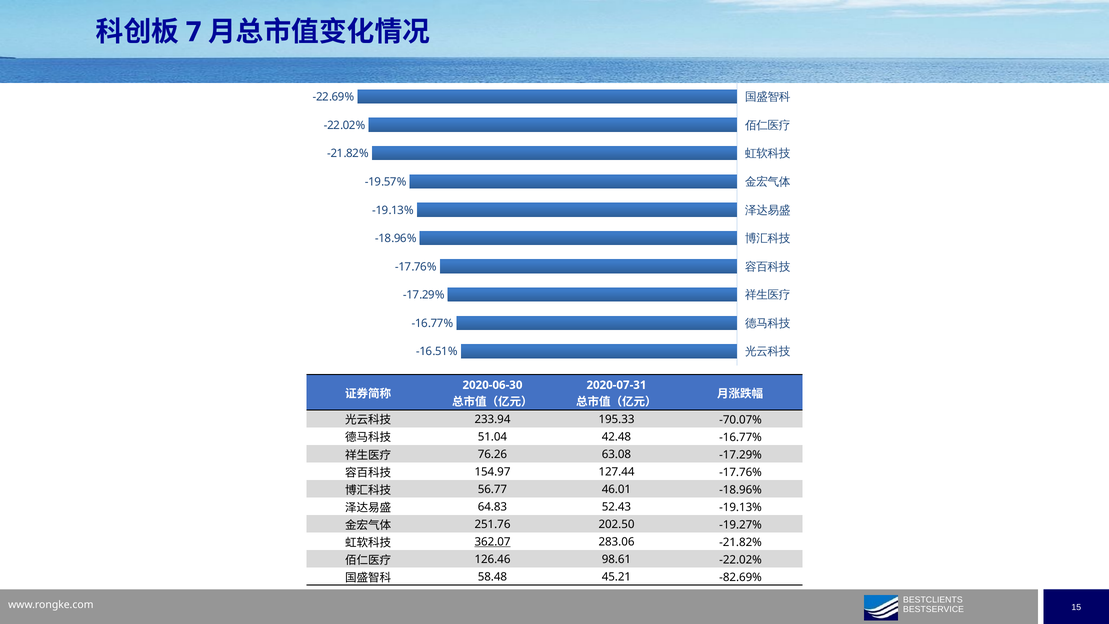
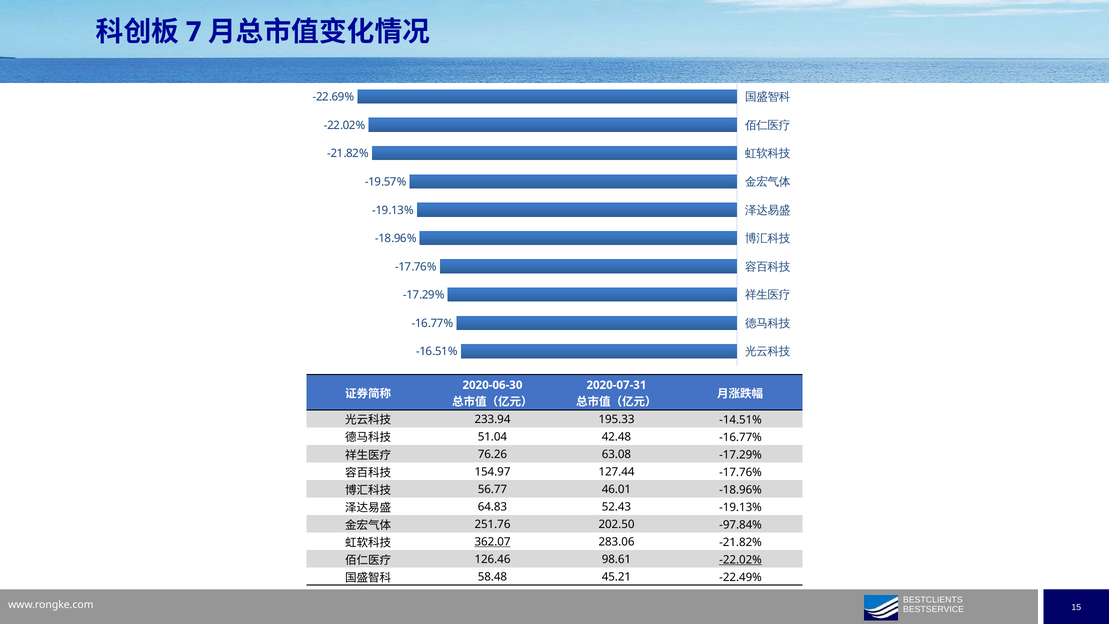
-70.07%: -70.07% -> -14.51%
-19.27%: -19.27% -> -97.84%
-22.02% at (741, 560) underline: none -> present
-82.69%: -82.69% -> -22.49%
